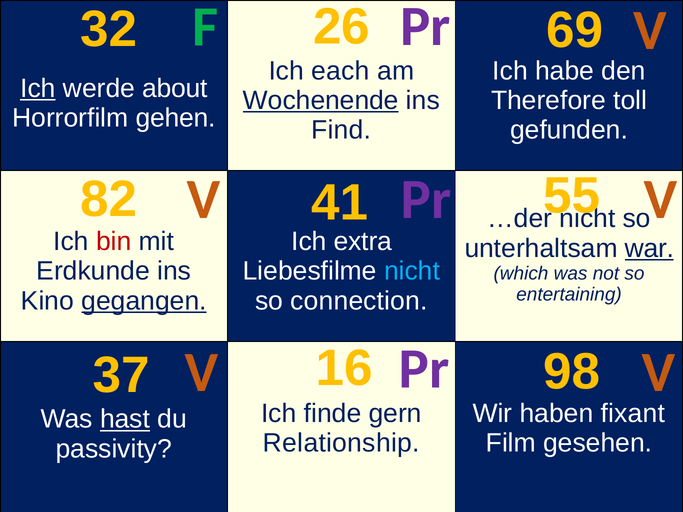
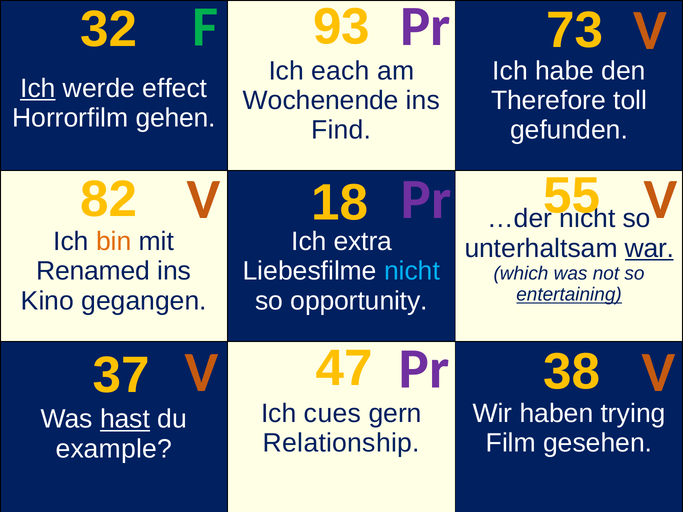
26: 26 -> 93
69: 69 -> 73
about: about -> effect
Wochenende underline: present -> none
41: 41 -> 18
bin colour: red -> orange
Erdkunde: Erdkunde -> Renamed
entertaining underline: none -> present
gegangen underline: present -> none
connection: connection -> opportunity
16: 16 -> 47
98: 98 -> 38
finde: finde -> cues
fixant: fixant -> trying
passivity: passivity -> example
